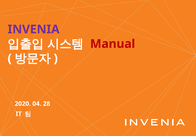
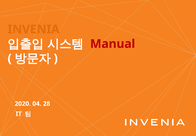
INVENIA colour: purple -> orange
